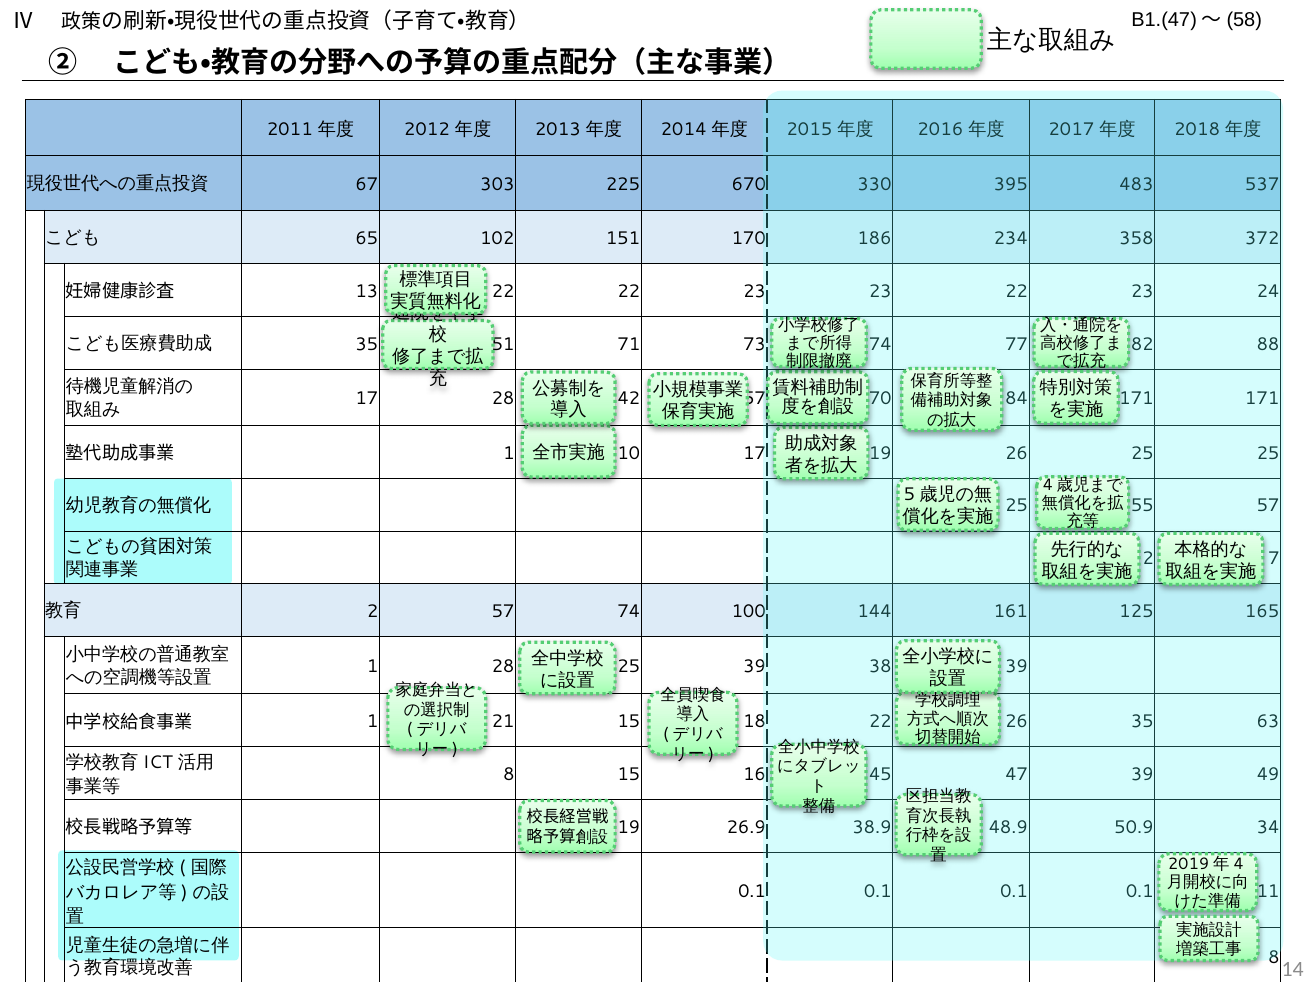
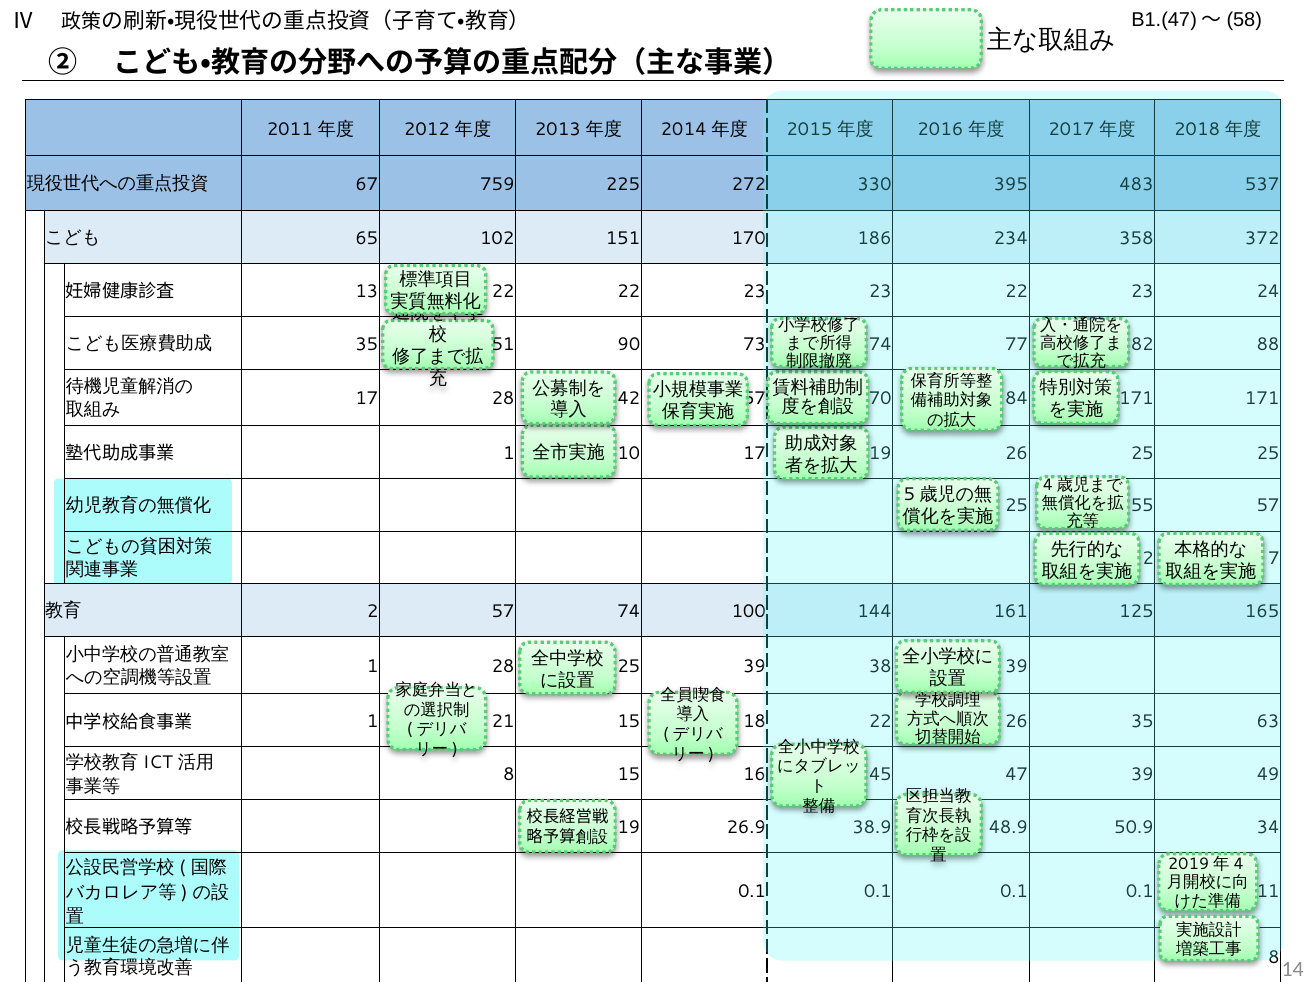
303: 303 -> 759
670: 670 -> 272
71: 71 -> 90
